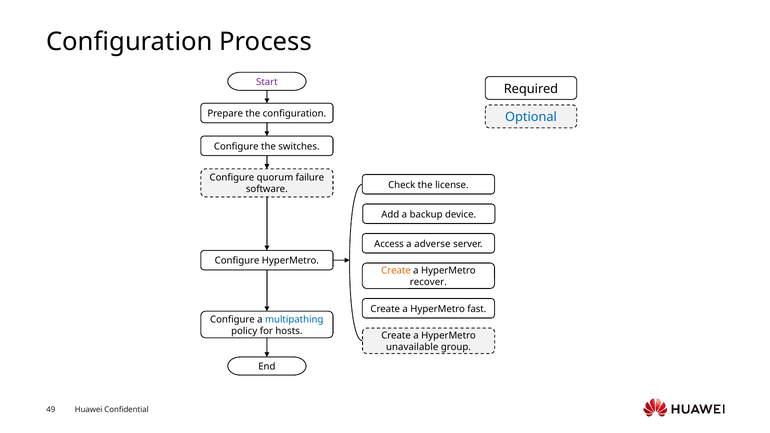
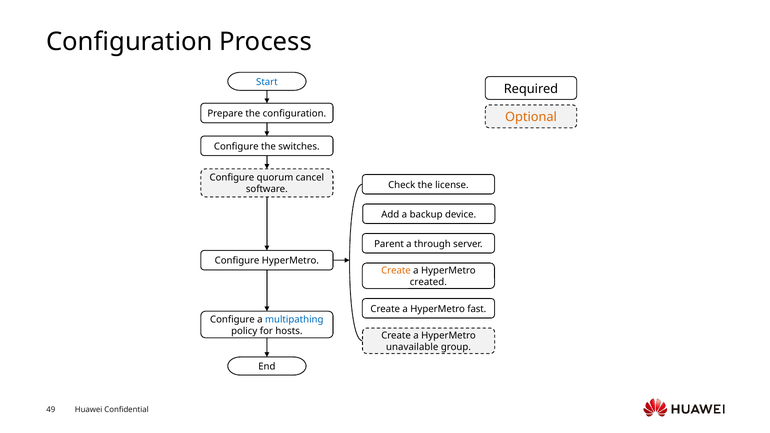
Start colour: purple -> blue
Optional colour: blue -> orange
failure: failure -> cancel
Access: Access -> Parent
adverse: adverse -> through
recover: recover -> created
